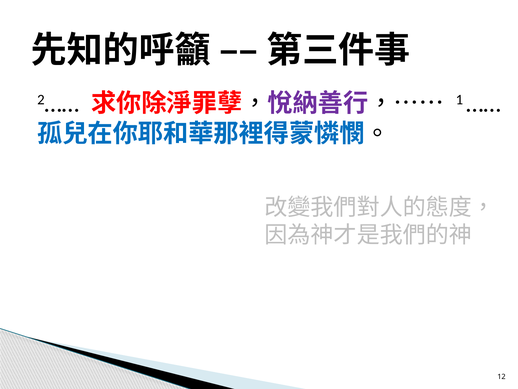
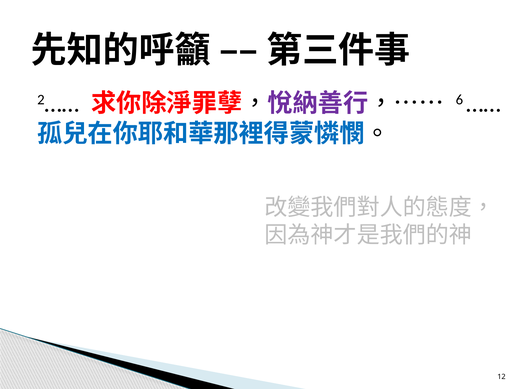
1: 1 -> 6
